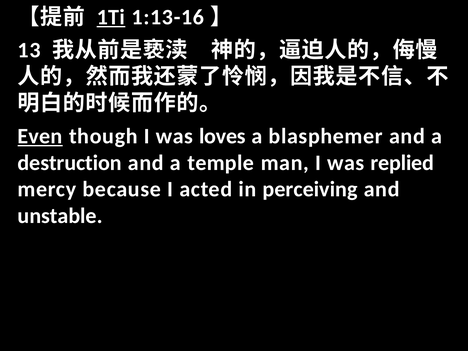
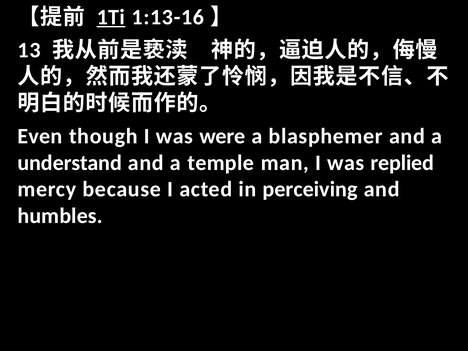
Even underline: present -> none
loves: loves -> were
destruction: destruction -> understand
unstable: unstable -> humbles
